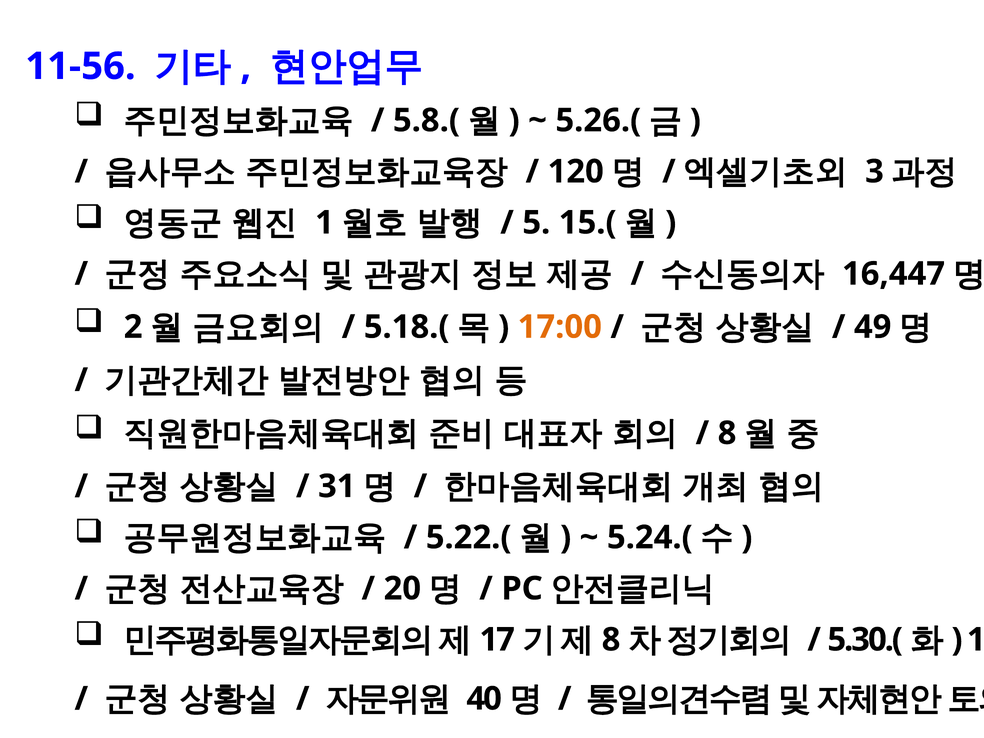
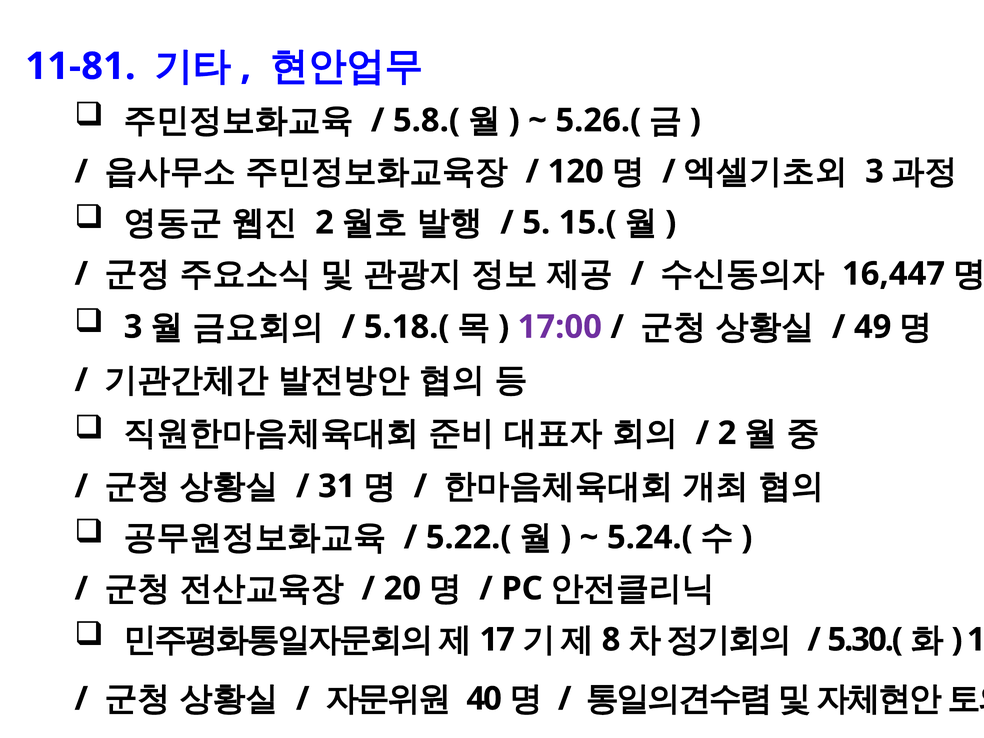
11-56: 11-56 -> 11-81
1 at (324, 223): 1 -> 2
2 at (133, 327): 2 -> 3
17:00 colour: orange -> purple
8 at (727, 433): 8 -> 2
